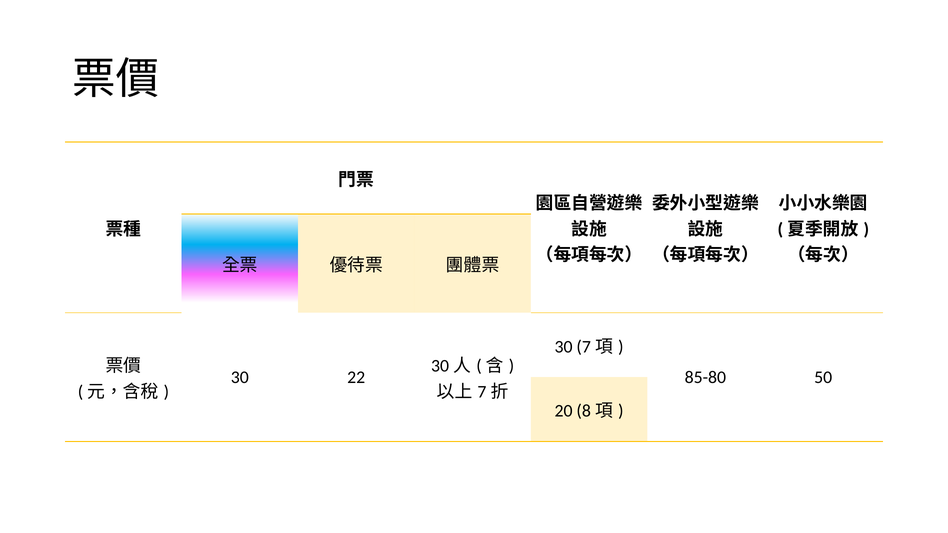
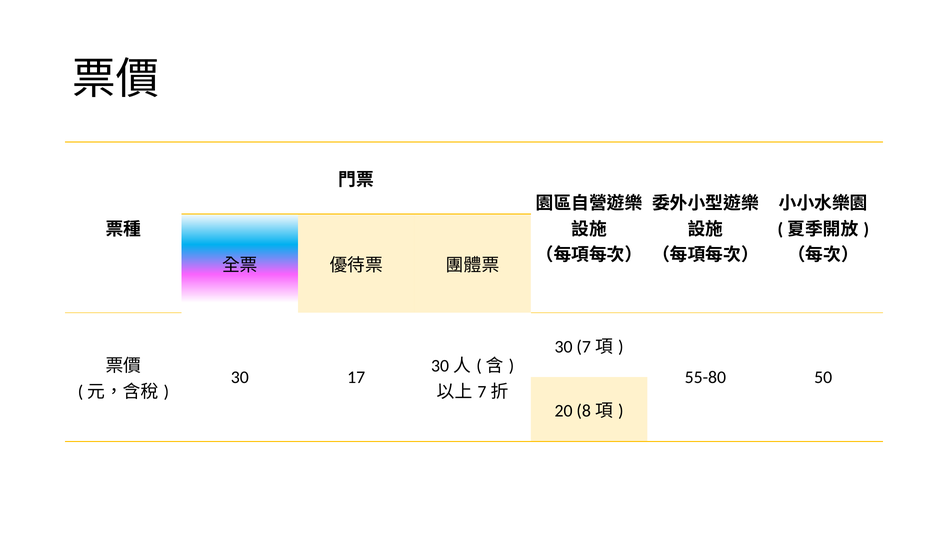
22: 22 -> 17
85-80: 85-80 -> 55-80
